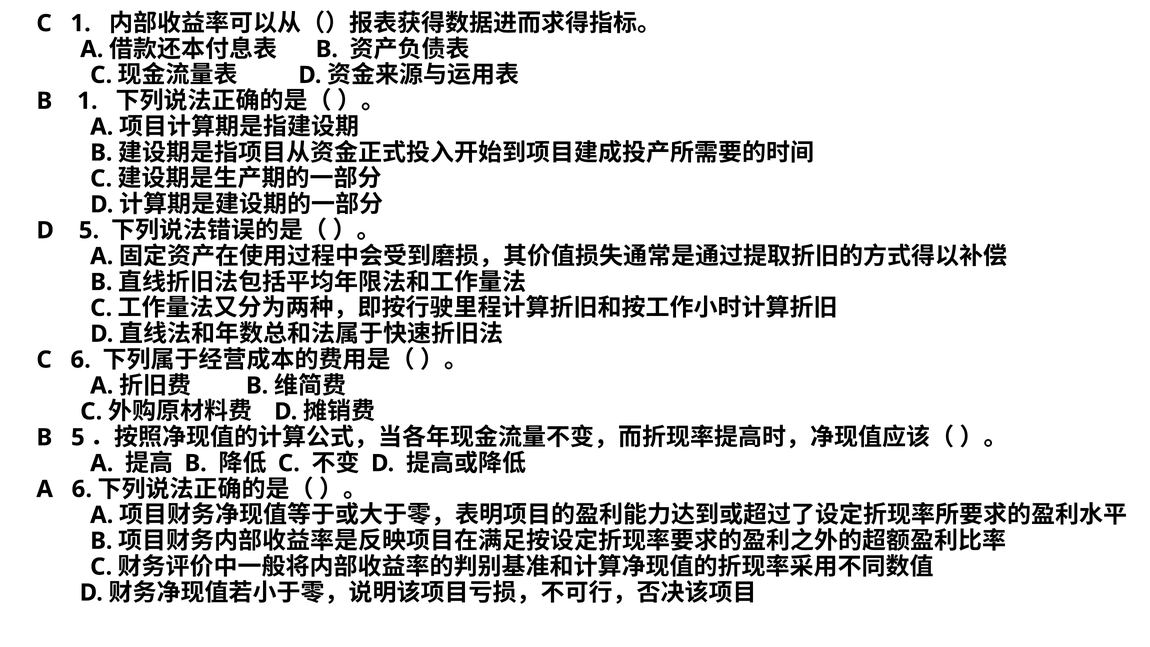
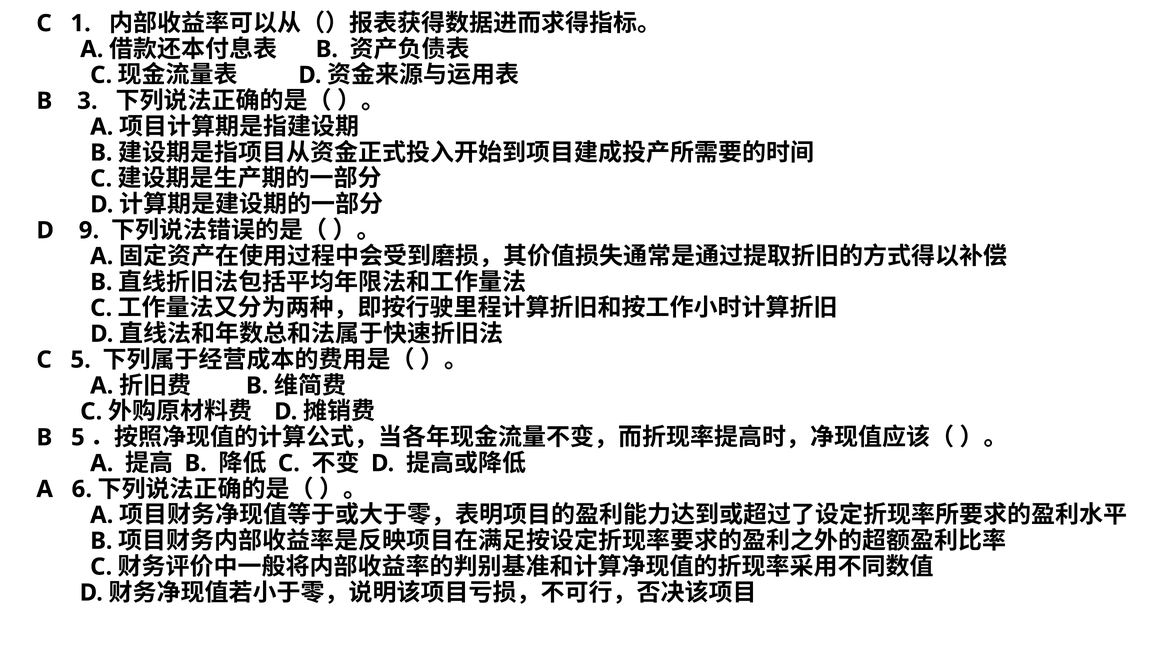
B 1: 1 -> 3
D 5: 5 -> 9
C 6: 6 -> 5
